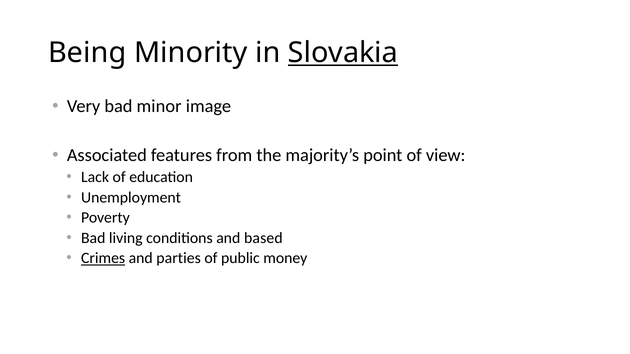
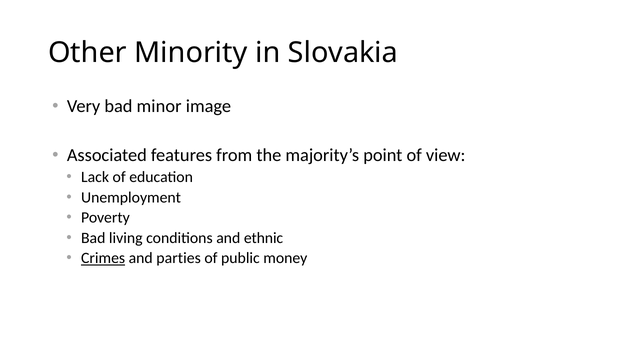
Being: Being -> Other
Slovakia underline: present -> none
based: based -> ethnic
